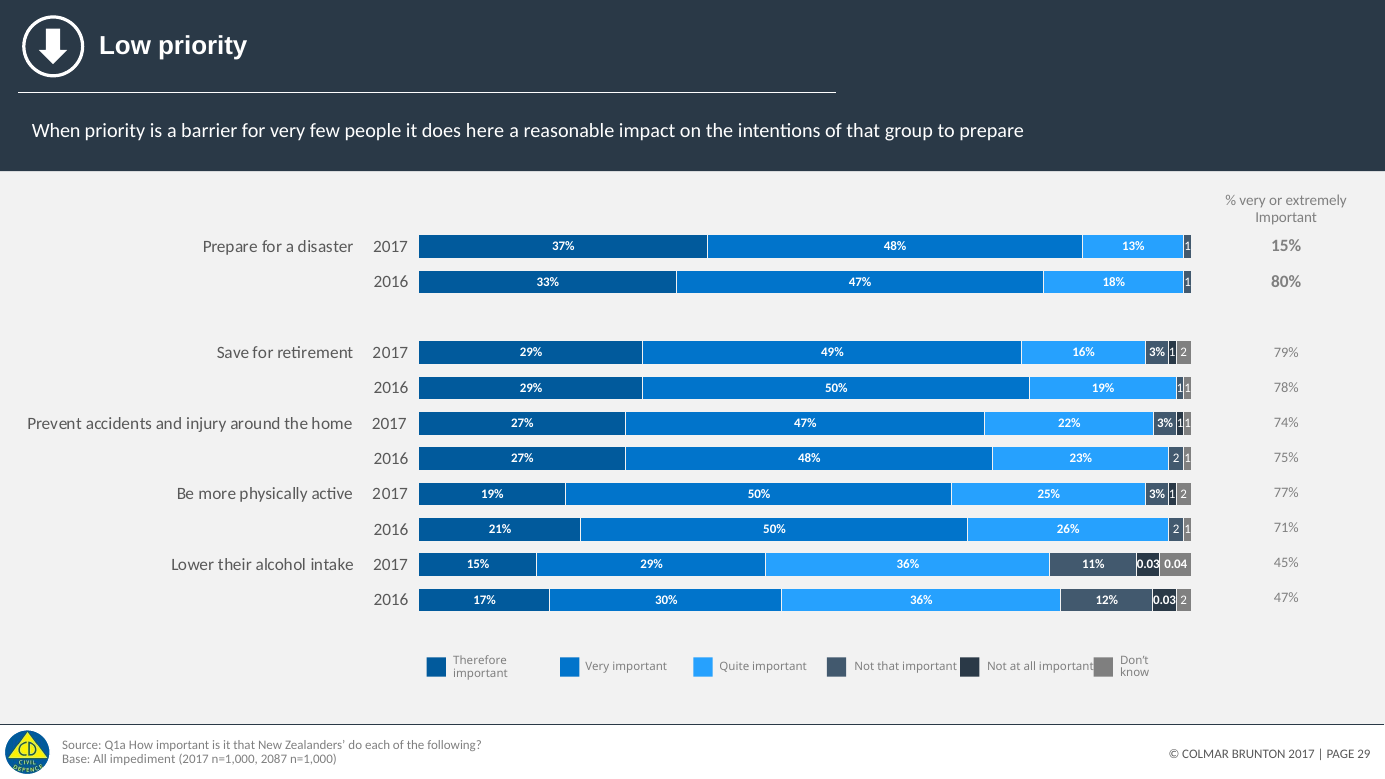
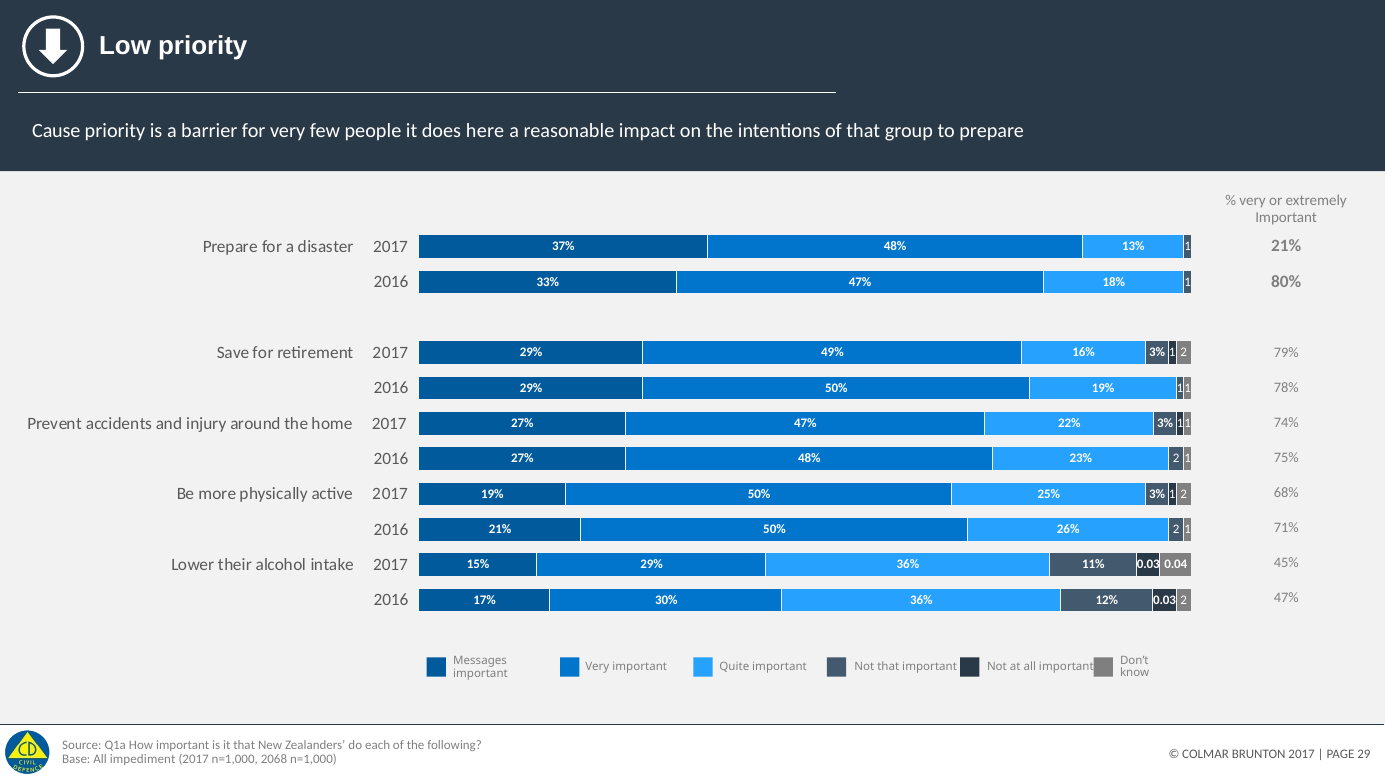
When: When -> Cause
15% at (1286, 246): 15% -> 21%
77%: 77% -> 68%
Therefore: Therefore -> Messages
2087: 2087 -> 2068
